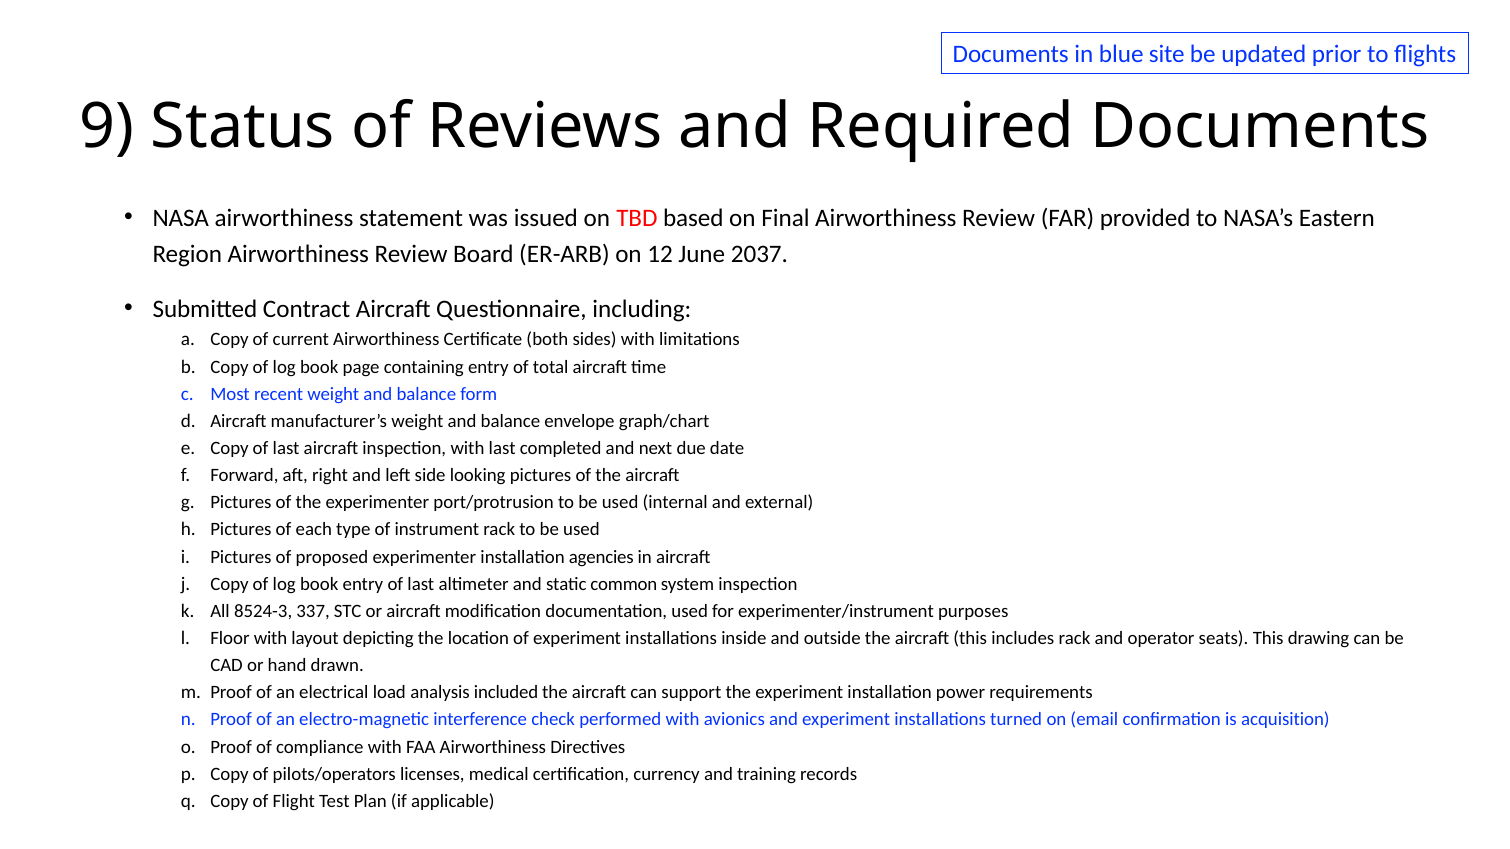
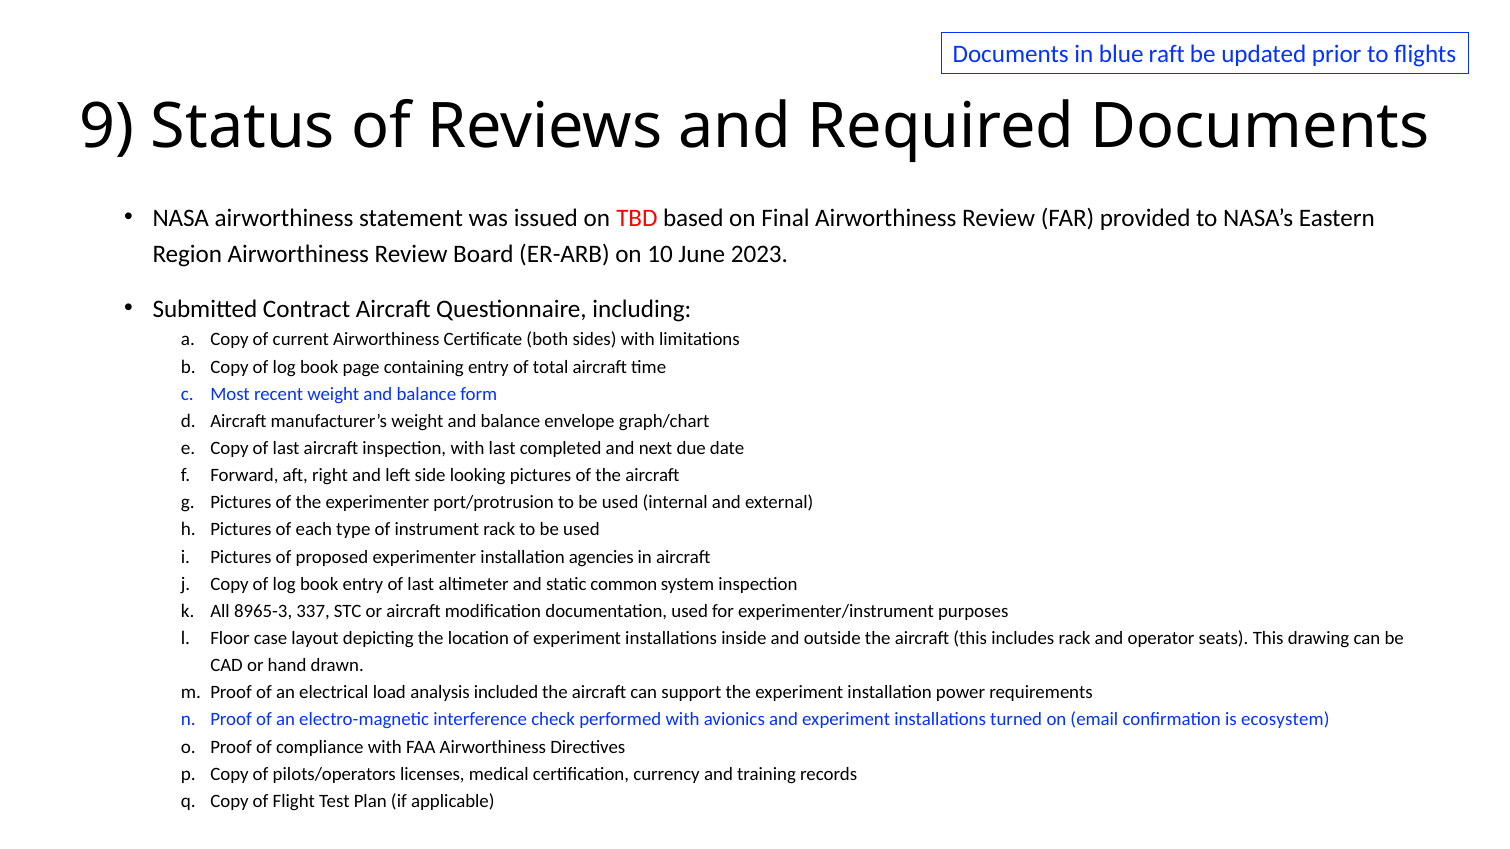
site: site -> raft
12: 12 -> 10
2037: 2037 -> 2023
8524-3: 8524-3 -> 8965-3
Floor with: with -> case
acquisition: acquisition -> ecosystem
